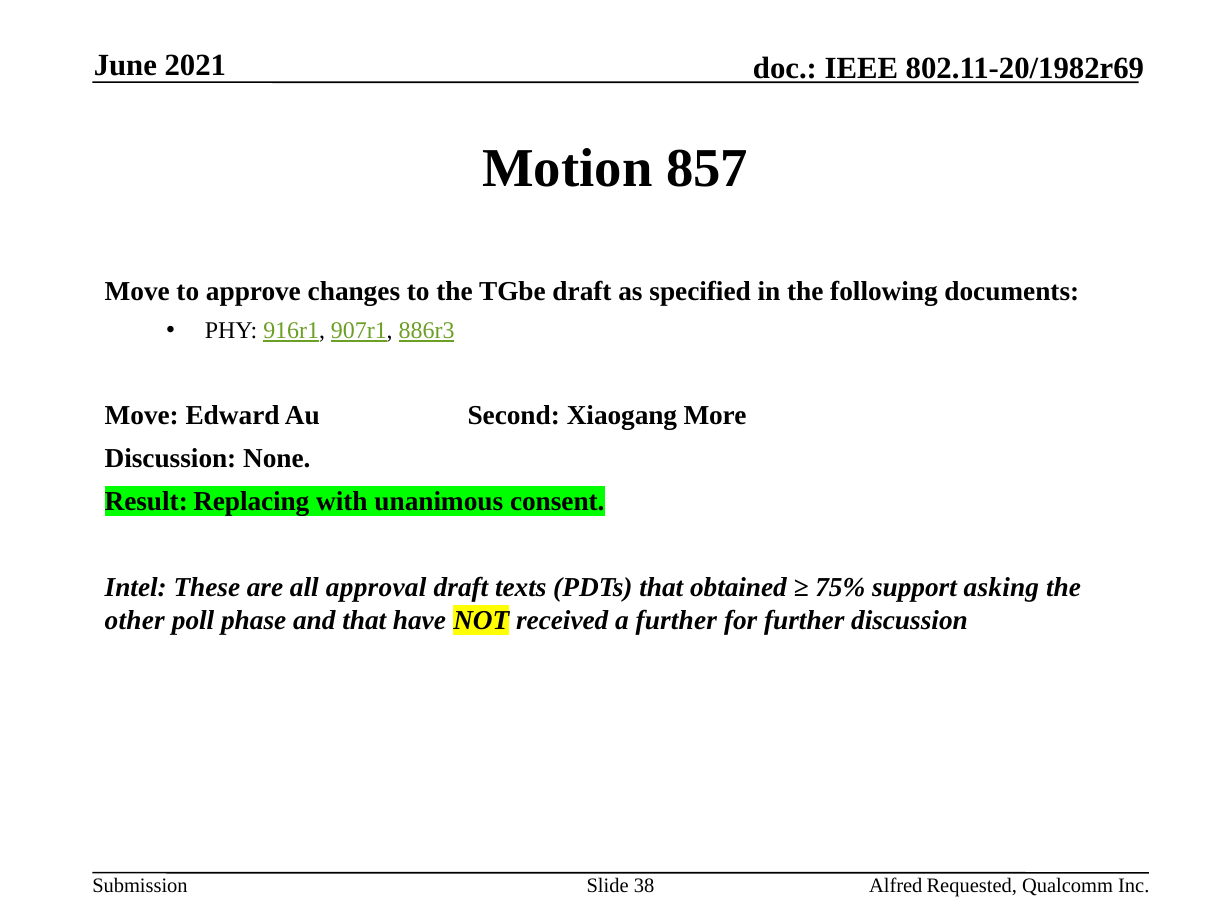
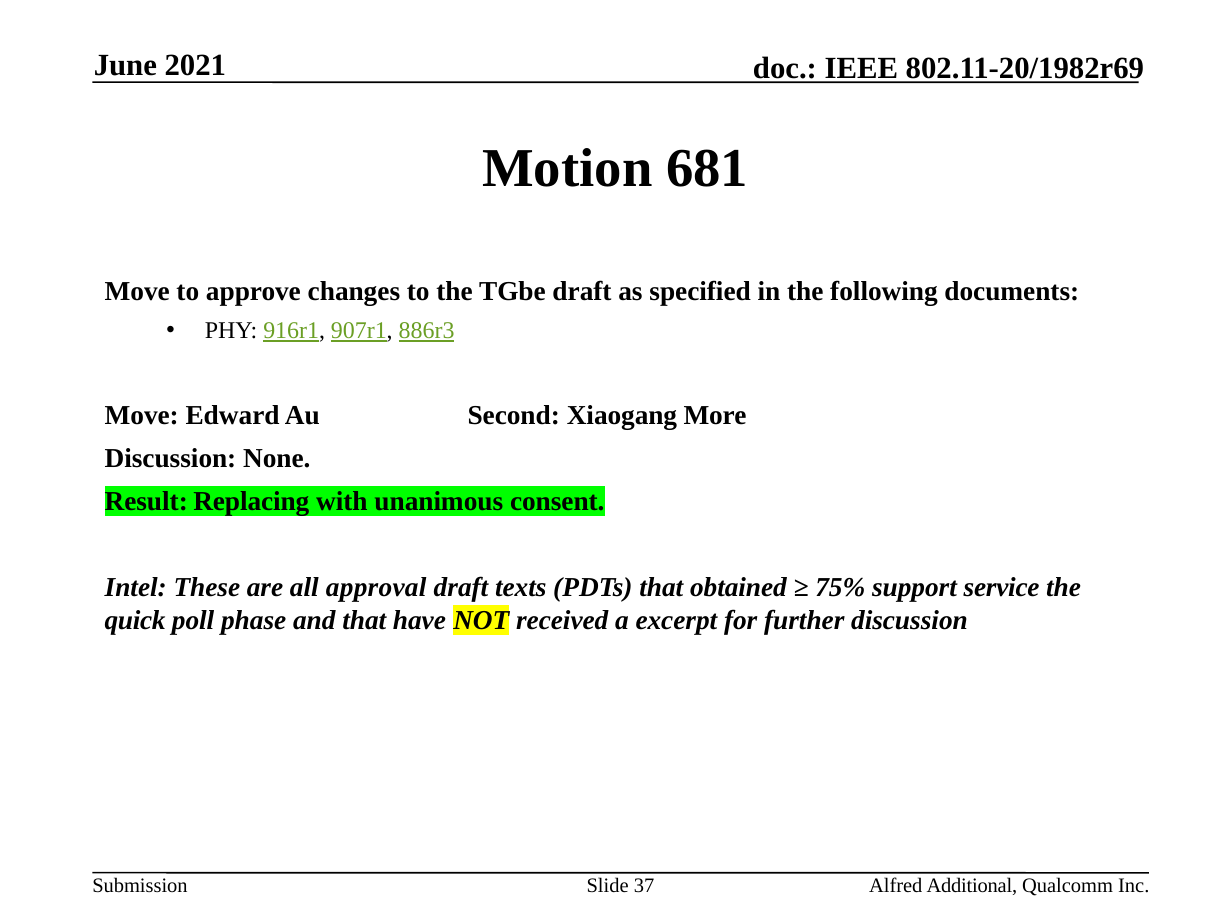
857: 857 -> 681
asking: asking -> service
other: other -> quick
a further: further -> excerpt
38: 38 -> 37
Requested: Requested -> Additional
